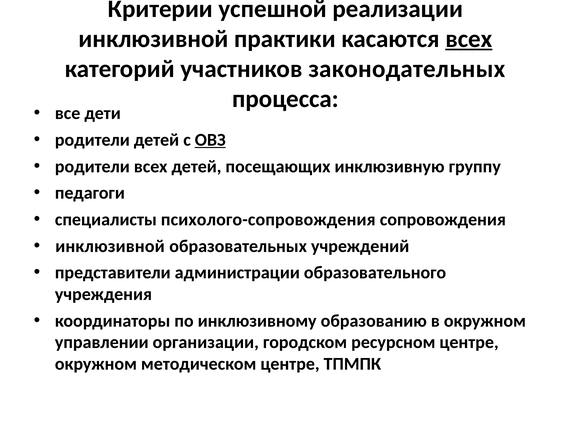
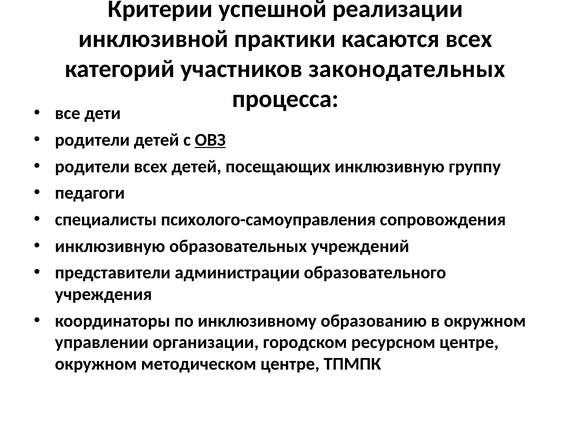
всех at (469, 39) underline: present -> none
психолого-сопровождения: психолого-сопровождения -> психолого-самоуправления
инклюзивной at (110, 246): инклюзивной -> инклюзивную
